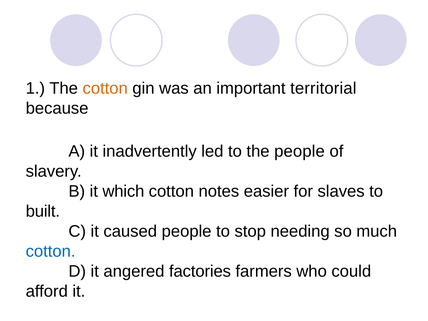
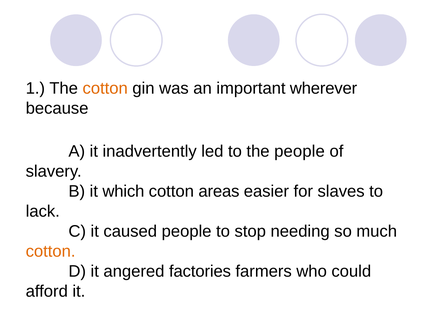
territorial: territorial -> wherever
notes: notes -> areas
built: built -> lack
cotton at (51, 251) colour: blue -> orange
